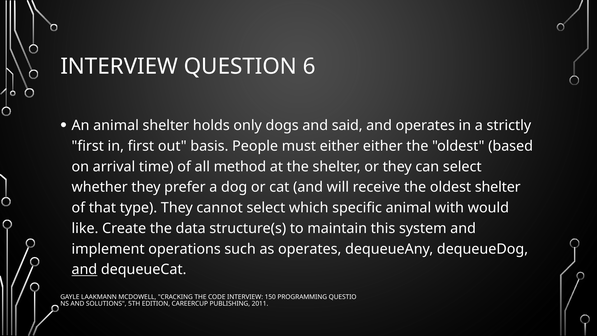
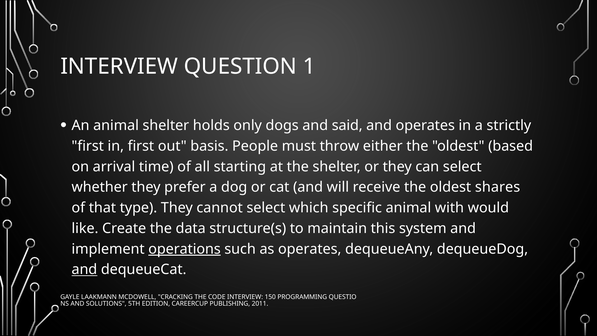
6: 6 -> 1
must either: either -> throw
method: method -> starting
oldest shelter: shelter -> shares
operations underline: none -> present
